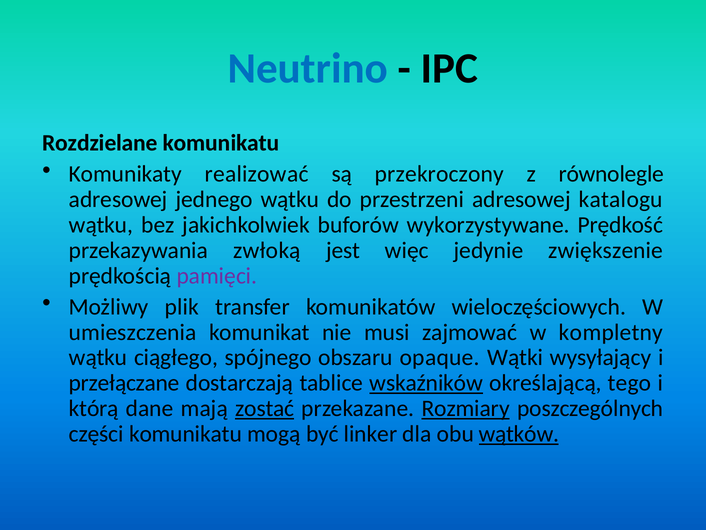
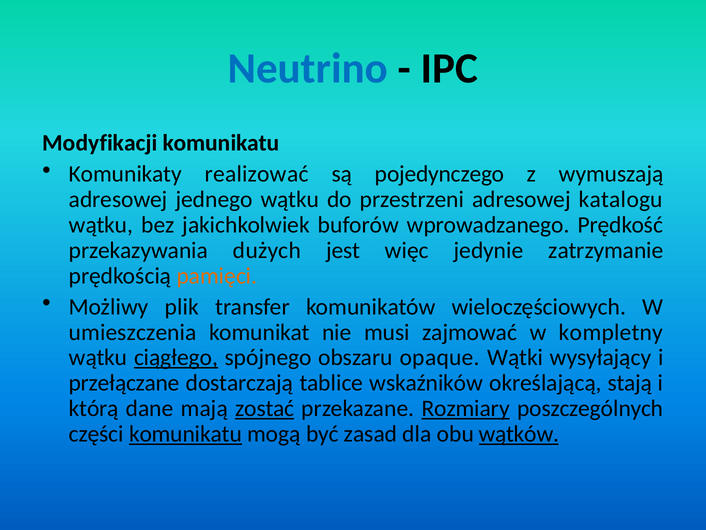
Rozdzielane: Rozdzielane -> Modyfikacji
przekroczony: przekroczony -> pojedynczego
równolegle: równolegle -> wymuszają
wykorzystywane: wykorzystywane -> wprowadzanego
zwłoką: zwłoką -> dużych
zwiększenie: zwiększenie -> zatrzymanie
pamięci colour: purple -> orange
ciągłego underline: none -> present
wskaźników underline: present -> none
tego: tego -> stają
komunikatu at (185, 434) underline: none -> present
linker: linker -> zasad
